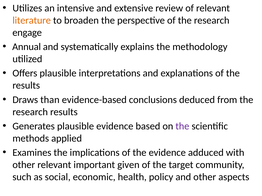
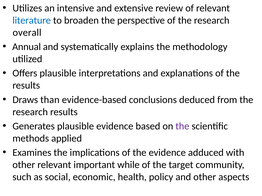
literature colour: orange -> blue
engage: engage -> overall
given: given -> while
